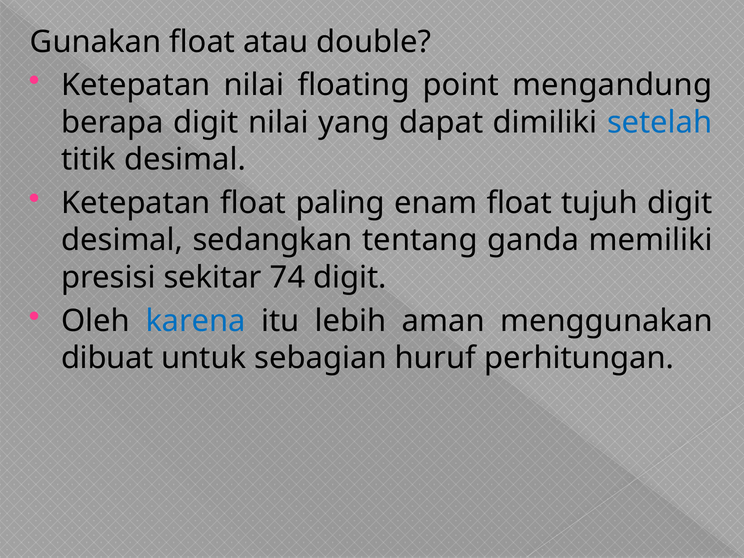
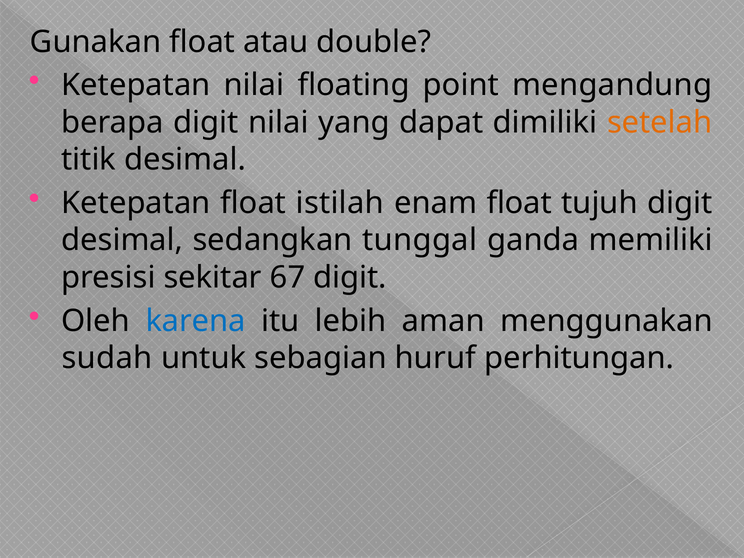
setelah colour: blue -> orange
paling: paling -> istilah
tentang: tentang -> tunggal
74: 74 -> 67
dibuat: dibuat -> sudah
